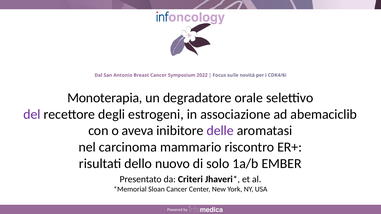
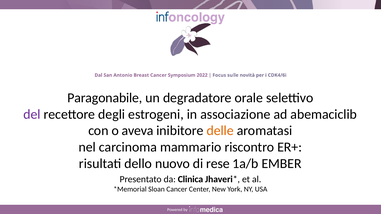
Monoterapia: Monoterapia -> Paragonabile
delle colour: purple -> orange
solo: solo -> rese
Criteri: Criteri -> Clinica
